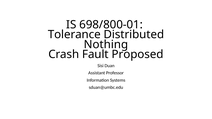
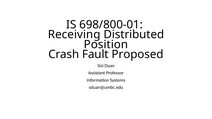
Tolerance: Tolerance -> Receiving
Nothing: Nothing -> Position
